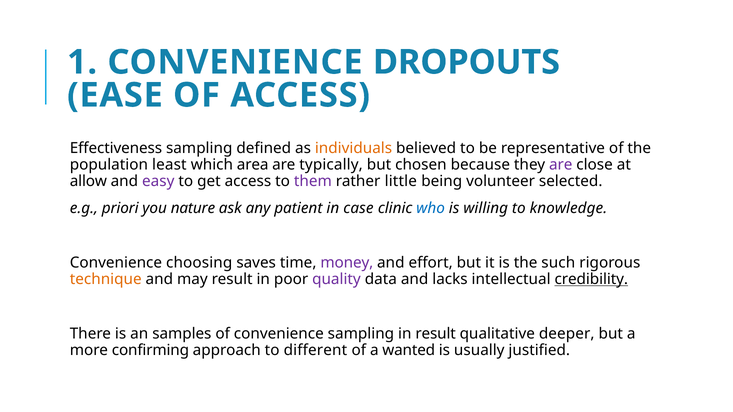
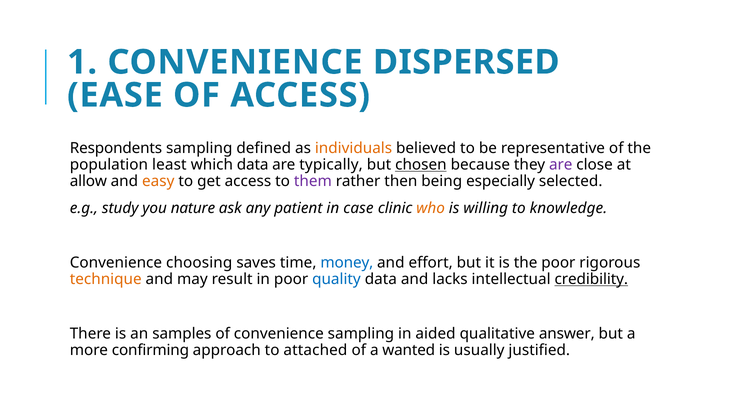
DROPOUTS: DROPOUTS -> DISPERSED
Effectiveness: Effectiveness -> Respondents
which area: area -> data
chosen underline: none -> present
easy colour: purple -> orange
little: little -> then
volunteer: volunteer -> especially
priori: priori -> study
who colour: blue -> orange
money colour: purple -> blue
the such: such -> poor
quality colour: purple -> blue
in result: result -> aided
deeper: deeper -> answer
different: different -> attached
